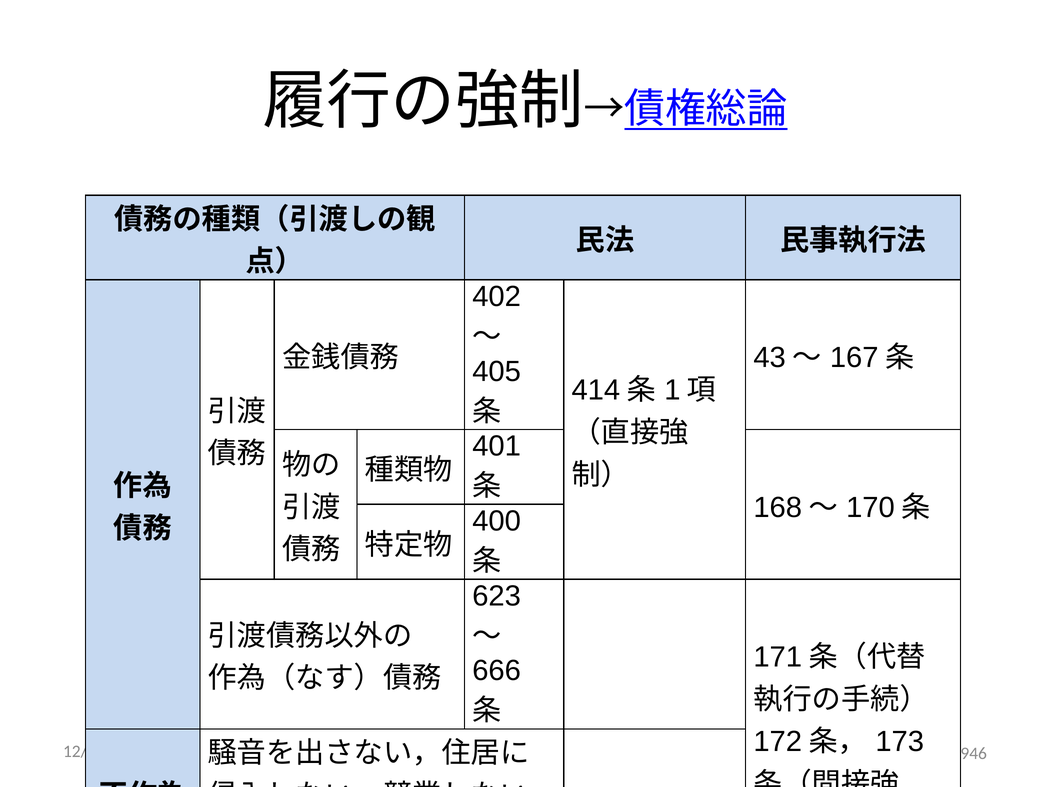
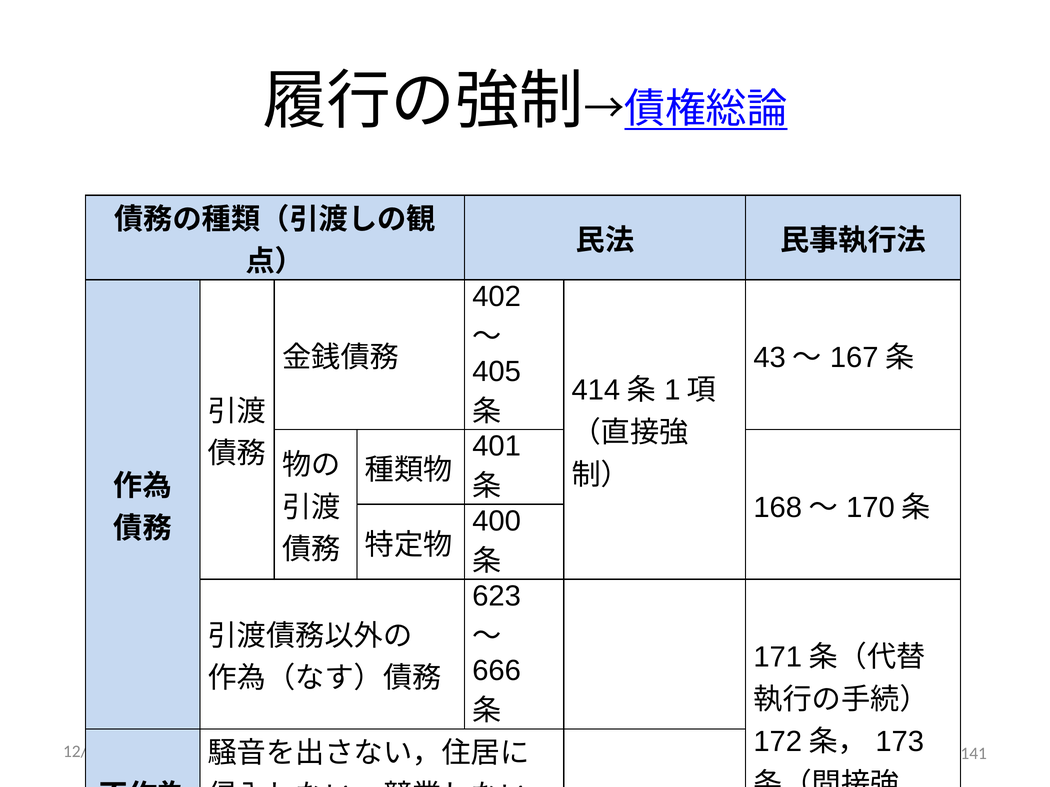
946: 946 -> 141
